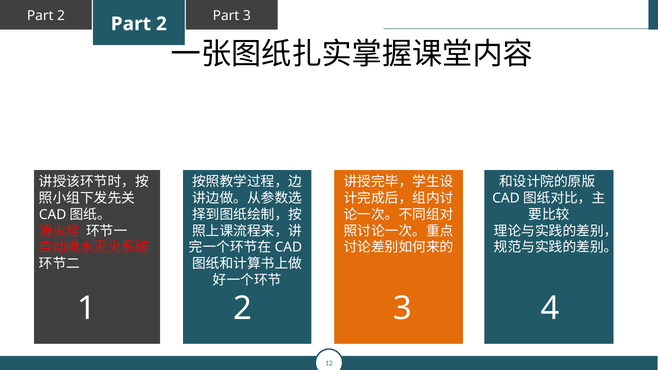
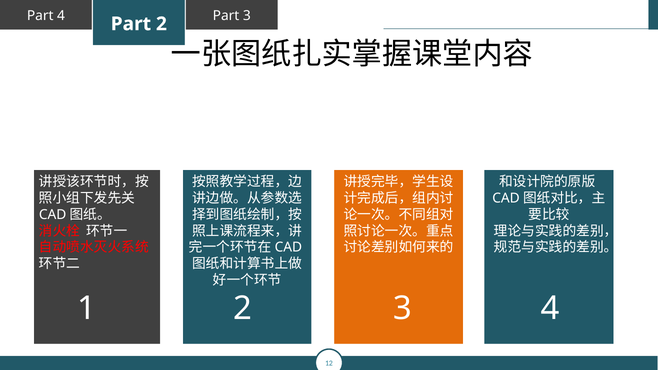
2 at (61, 16): 2 -> 4
